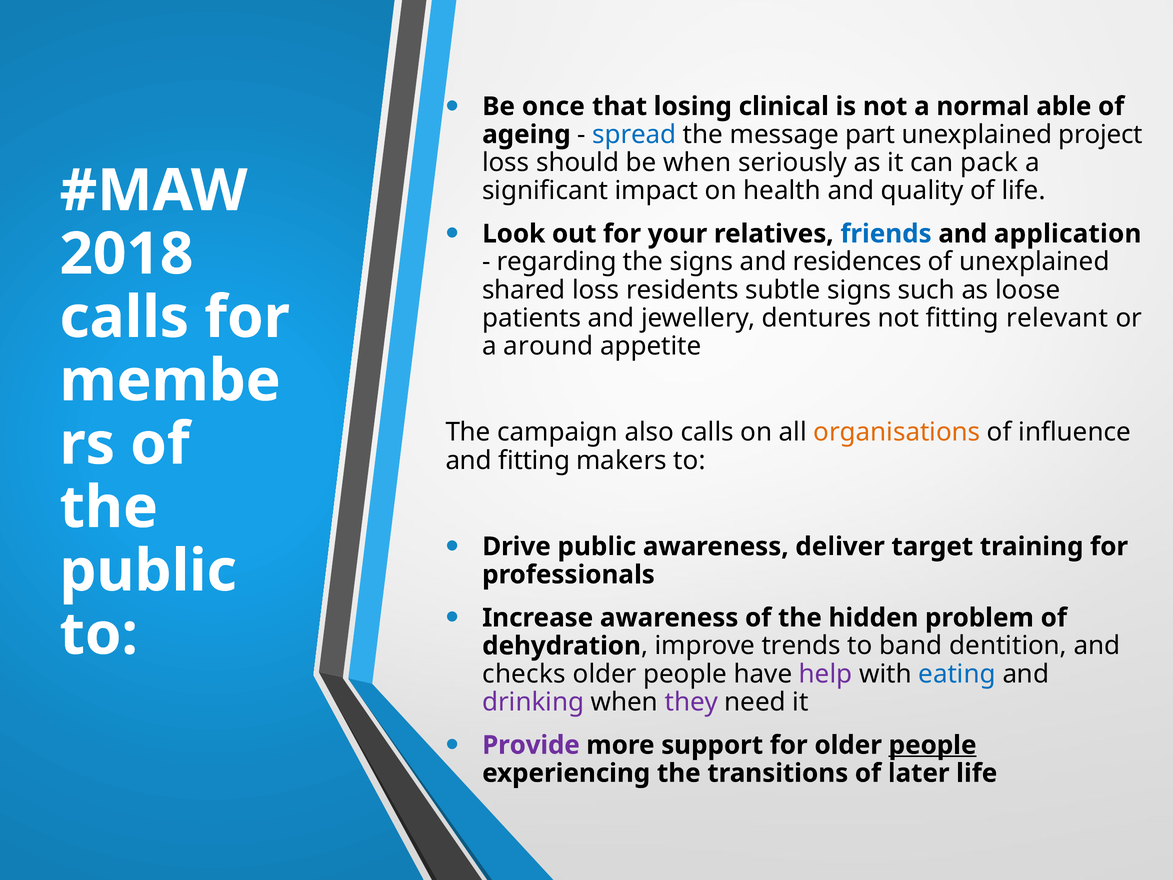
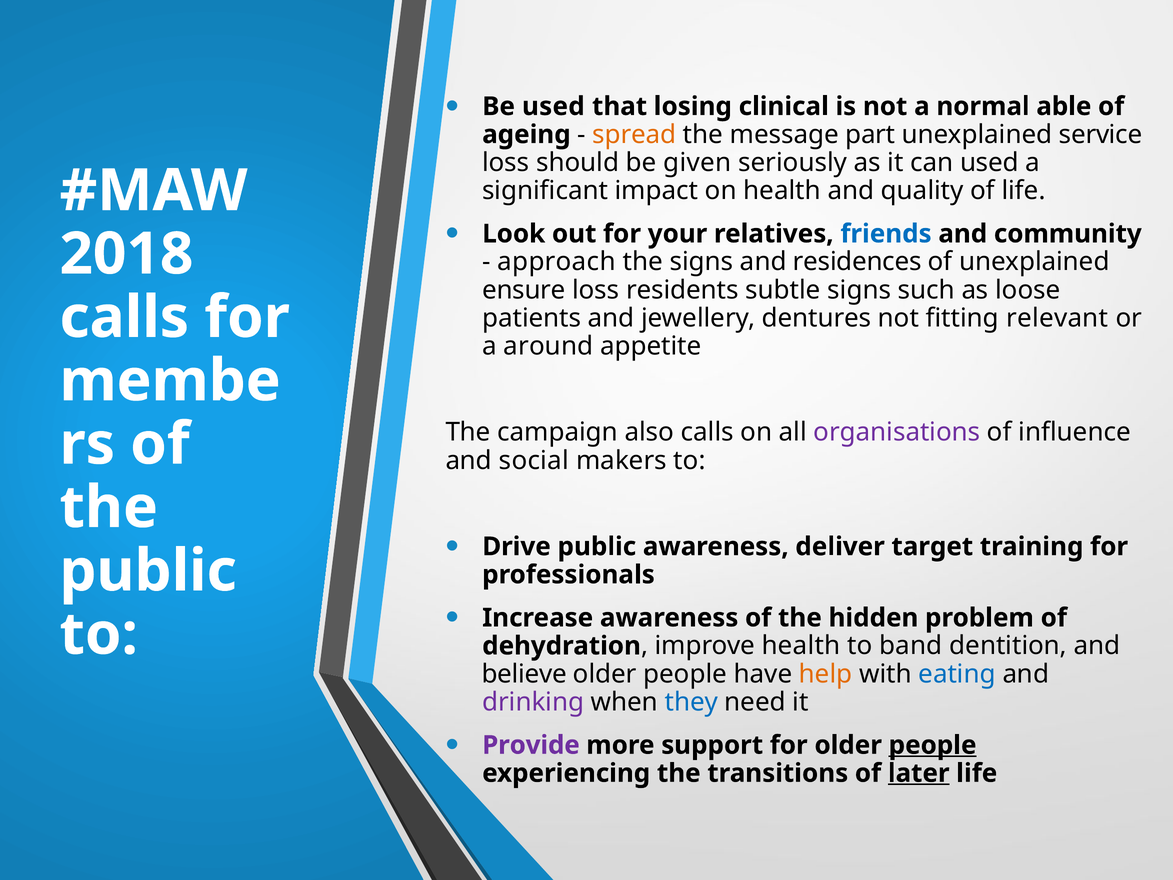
Be once: once -> used
spread colour: blue -> orange
project: project -> service
be when: when -> given
can pack: pack -> used
application: application -> community
regarding: regarding -> approach
shared: shared -> ensure
organisations colour: orange -> purple
and fitting: fitting -> social
improve trends: trends -> health
checks: checks -> believe
help colour: purple -> orange
they colour: purple -> blue
later underline: none -> present
